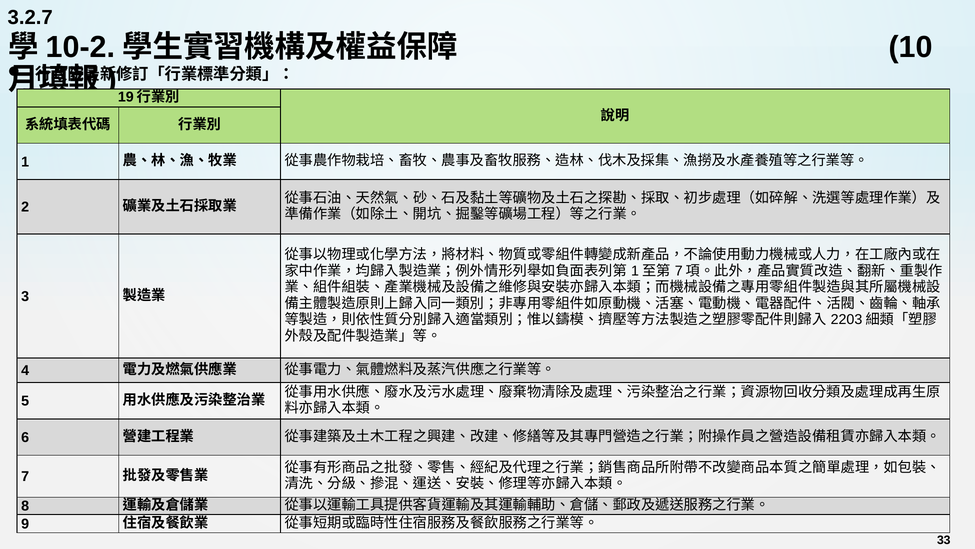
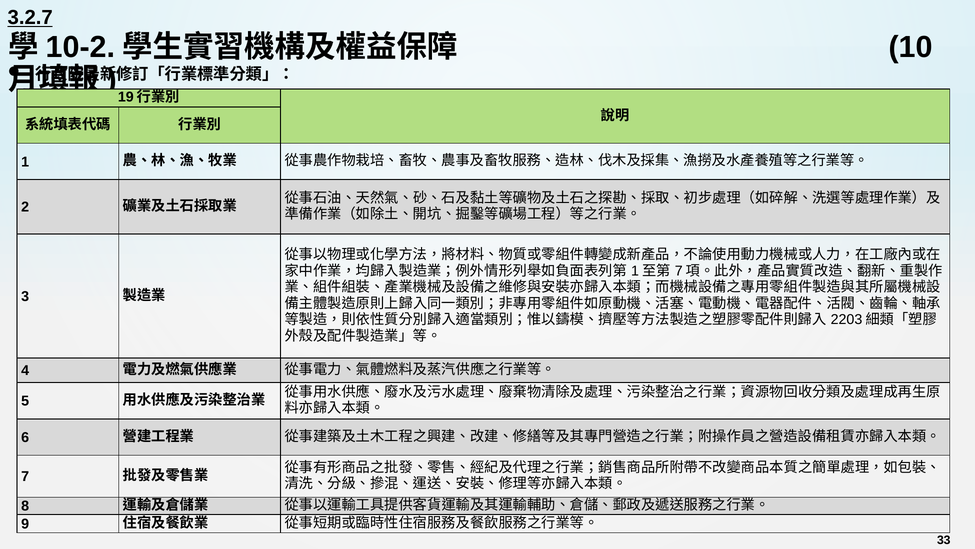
3.2.7 underline: none -> present
